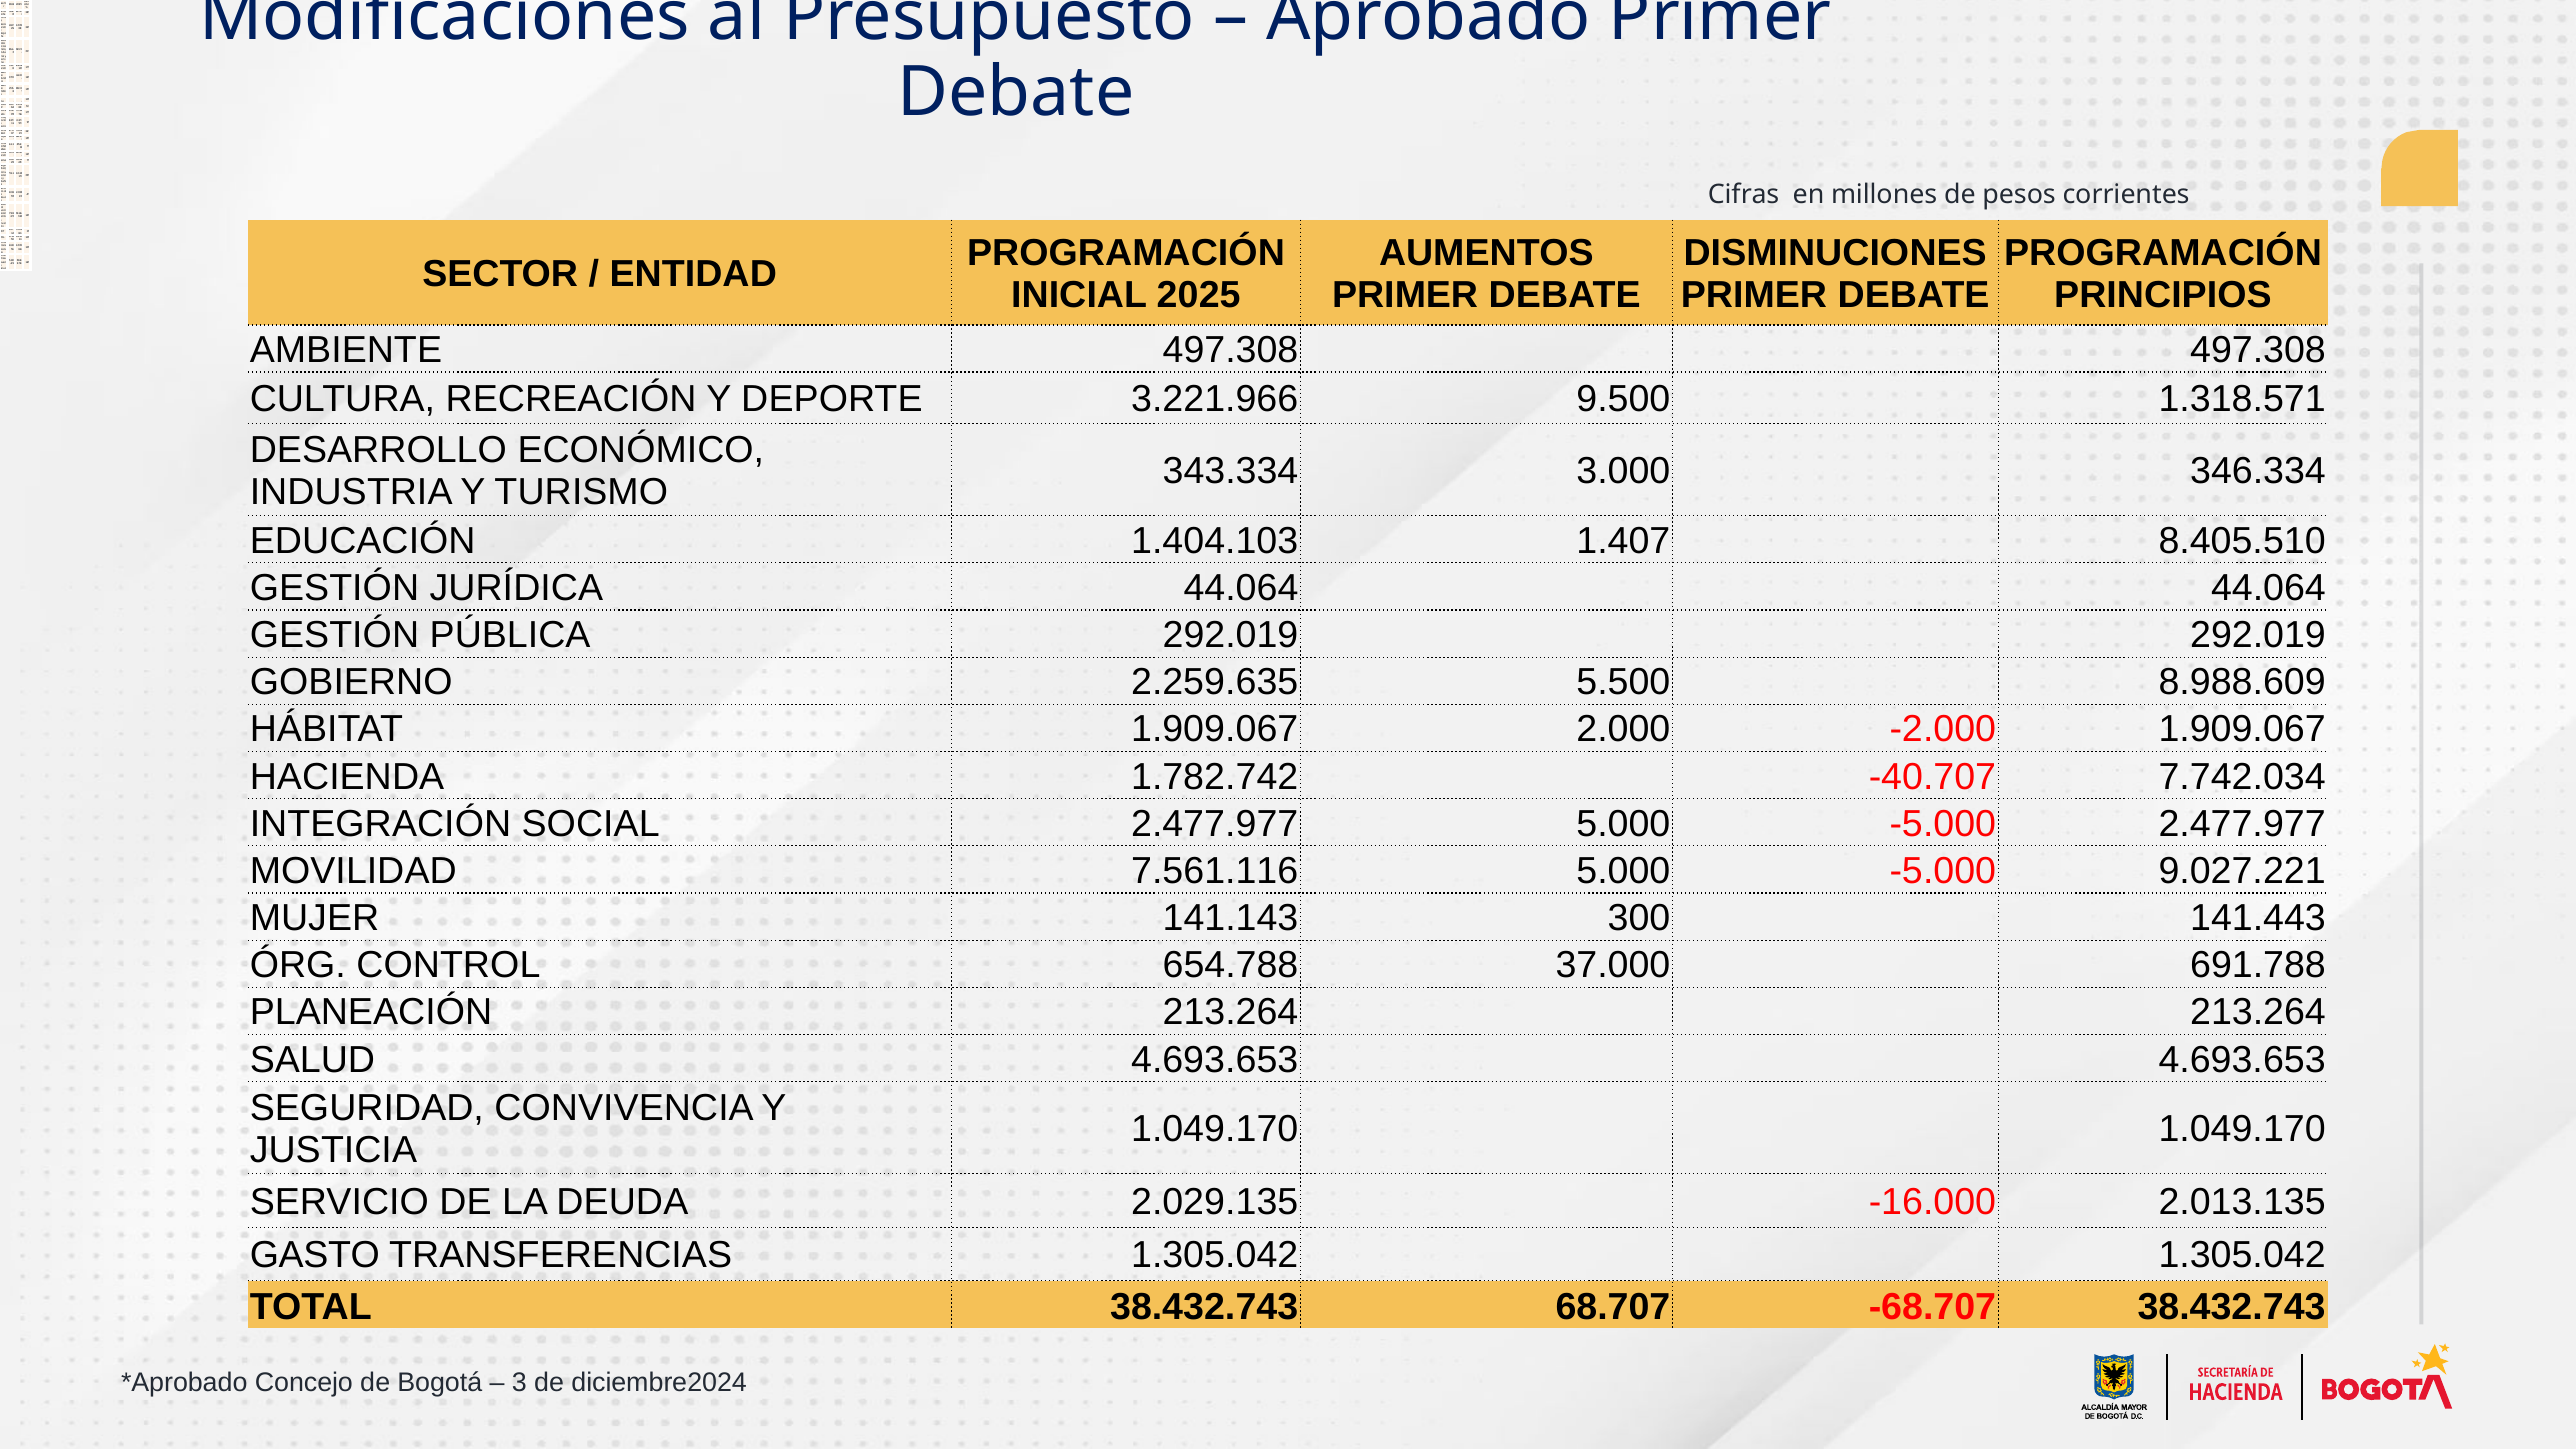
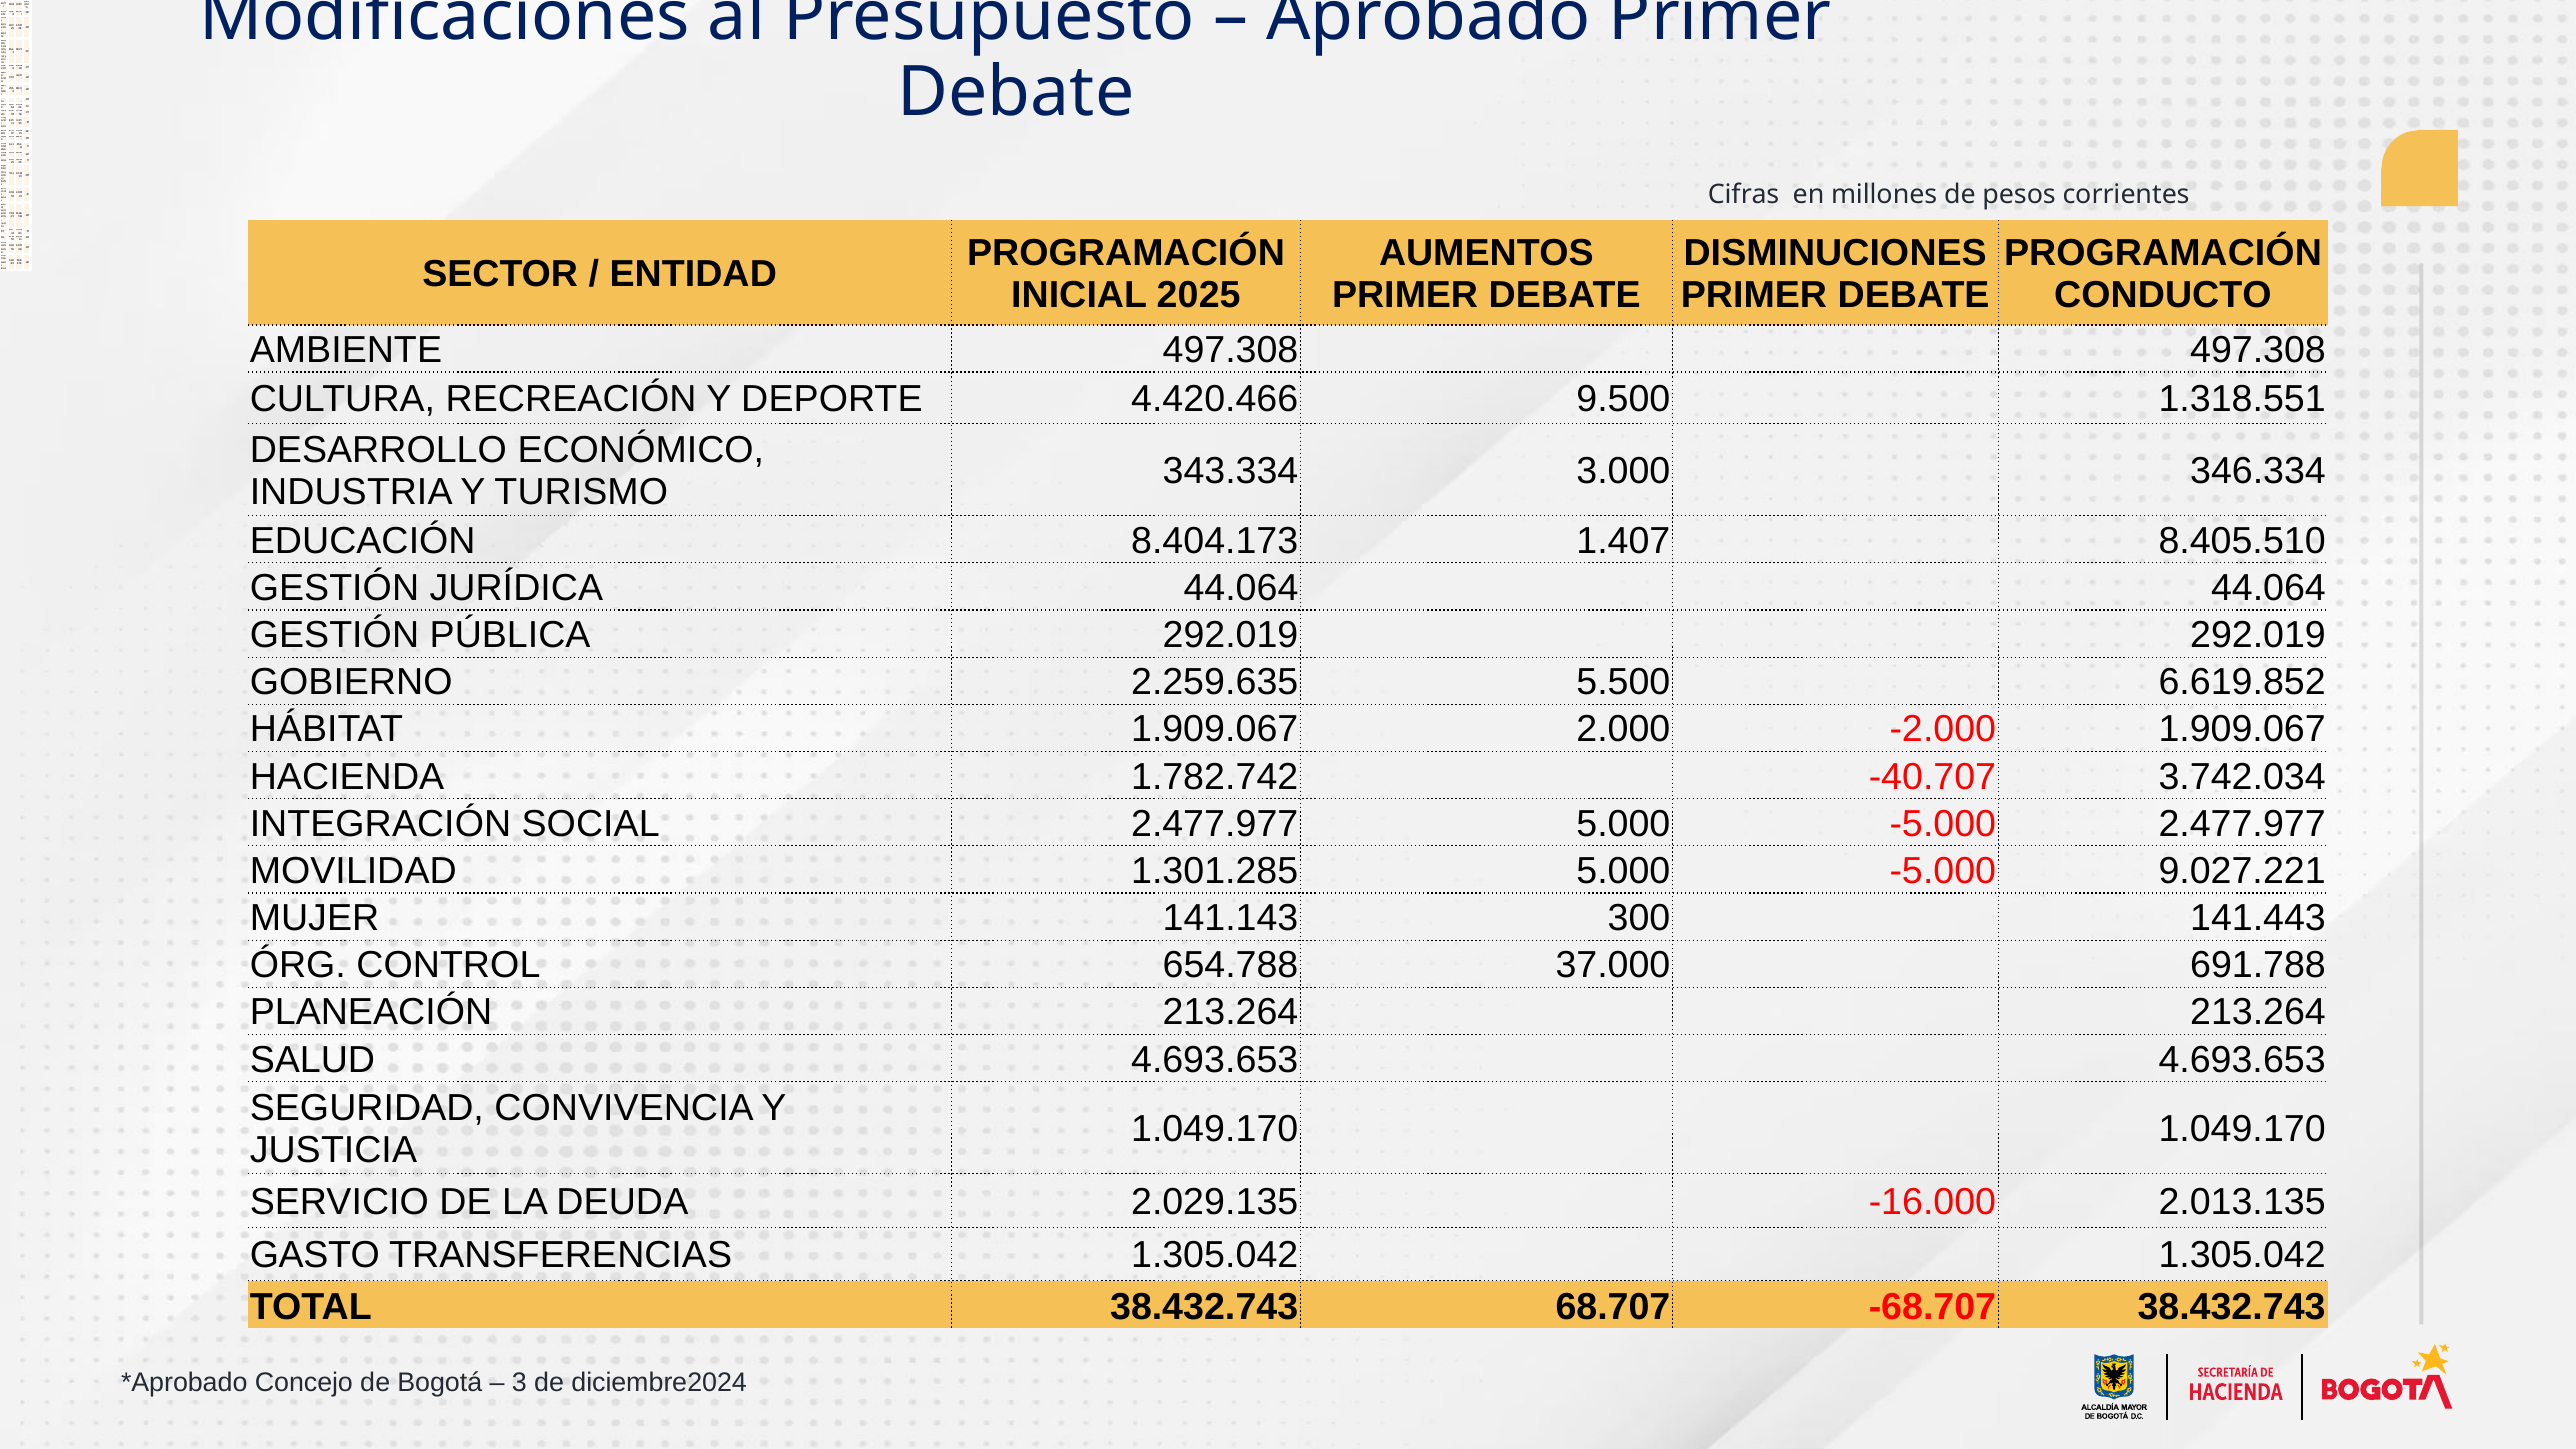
PRINCIPIOS: PRINCIPIOS -> CONDUCTO
3.221.966: 3.221.966 -> 4.420.466
1.318.571: 1.318.571 -> 1.318.551
1.404.103: 1.404.103 -> 8.404.173
8.988.609: 8.988.609 -> 6.619.852
7.742.034: 7.742.034 -> 3.742.034
7.561.116: 7.561.116 -> 1.301.285
